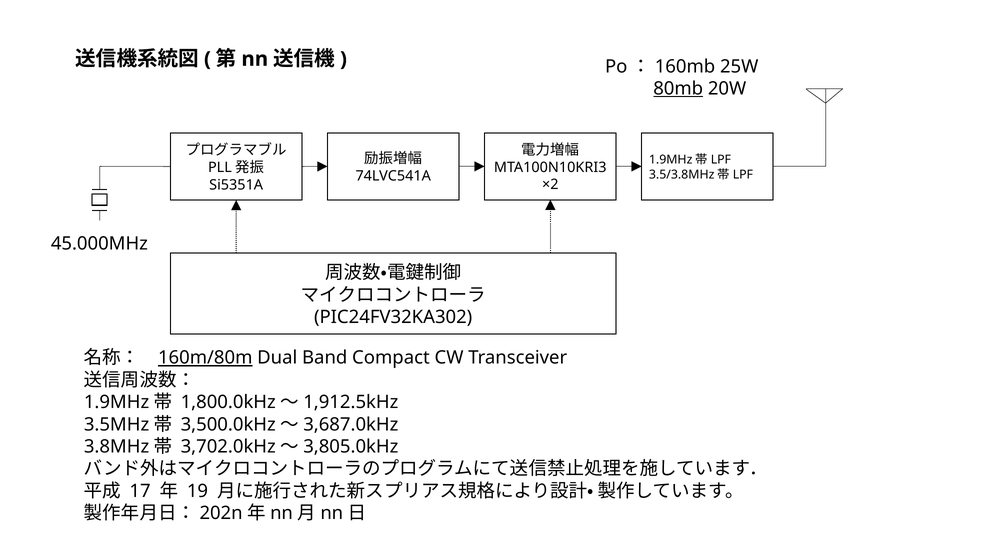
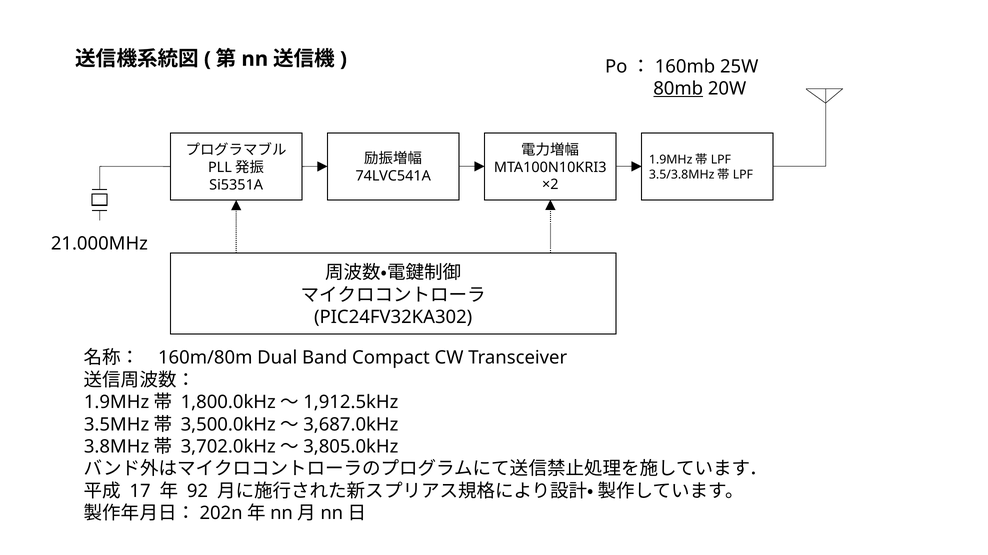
45.000MHz: 45.000MHz -> 21.000MHz
160m/80m underline: present -> none
19: 19 -> 92
